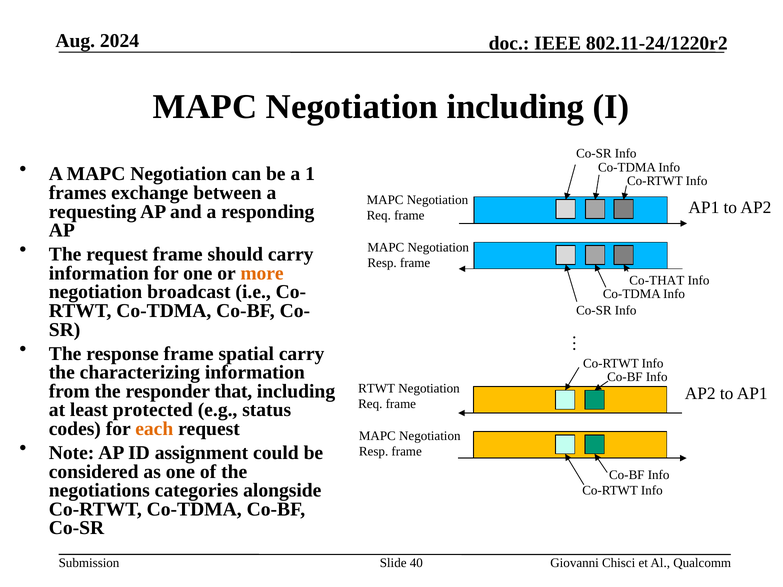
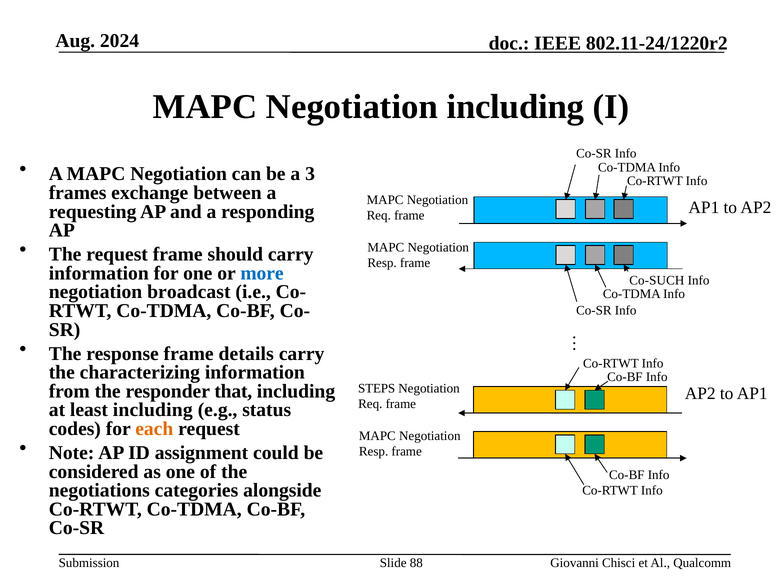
1: 1 -> 3
more colour: orange -> blue
Co-THAT: Co-THAT -> Co-SUCH
spatial: spatial -> details
RTWT at (377, 389): RTWT -> STEPS
least protected: protected -> including
40: 40 -> 88
